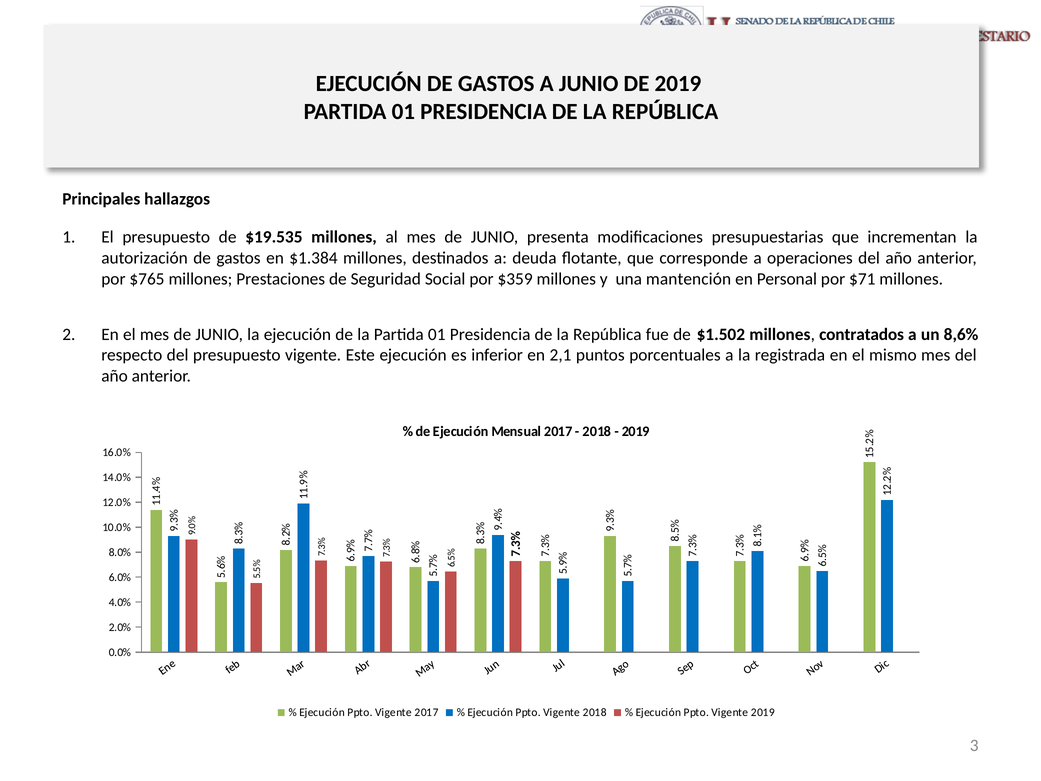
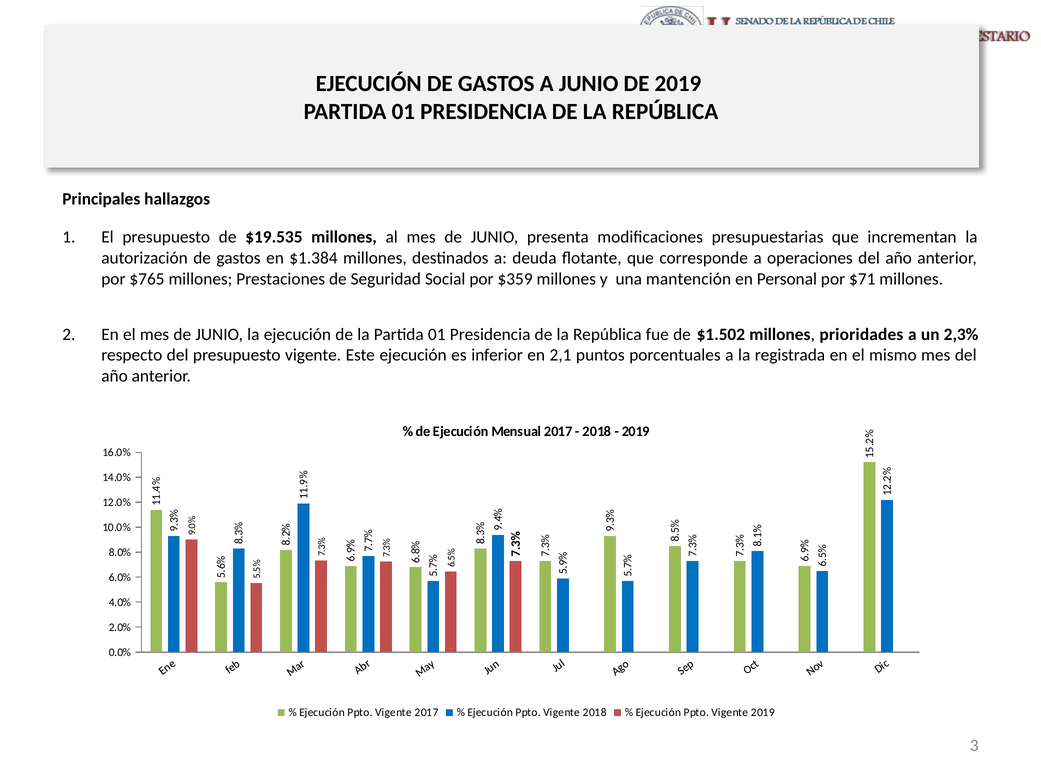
contratados: contratados -> prioridades
8,6%: 8,6% -> 2,3%
